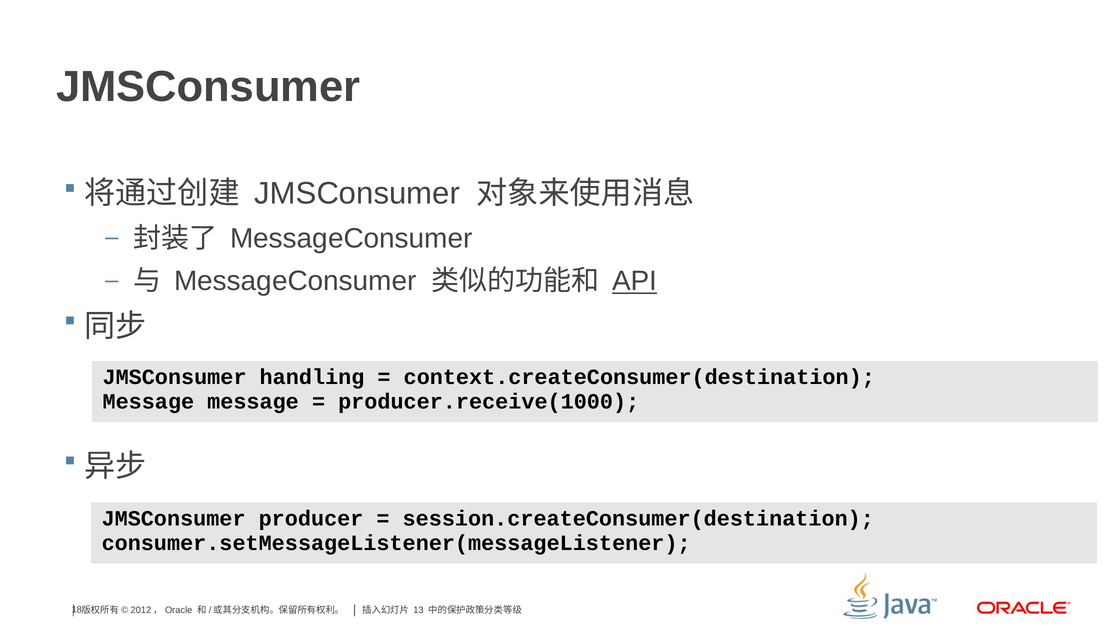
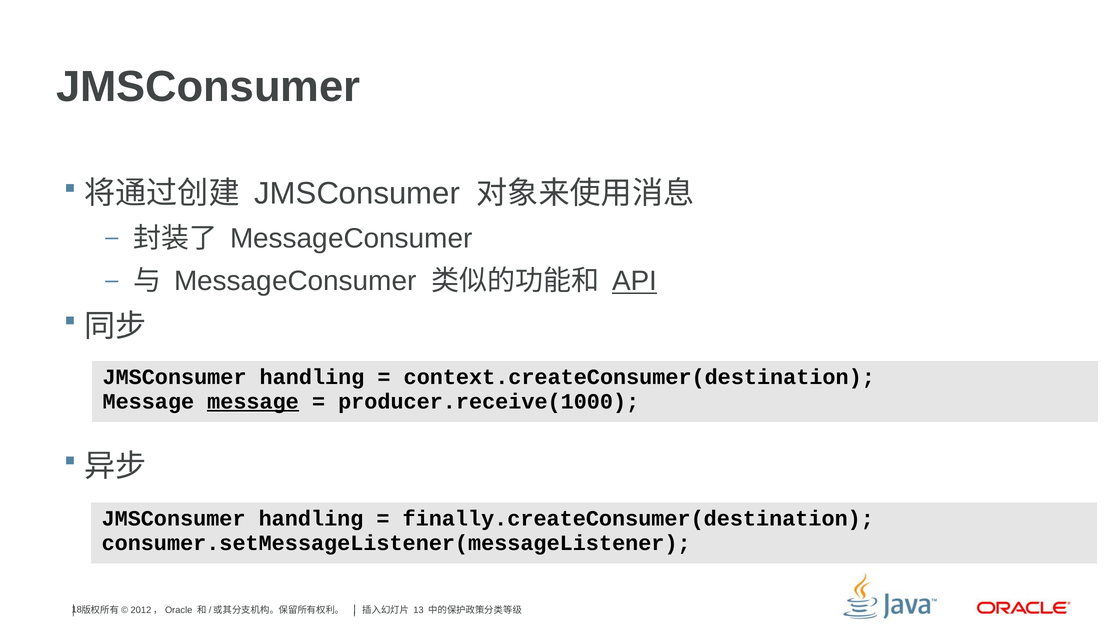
message at (253, 401) underline: none -> present
producer at (311, 518): producer -> handling
session.createConsumer(destination: session.createConsumer(destination -> finally.createConsumer(destination
